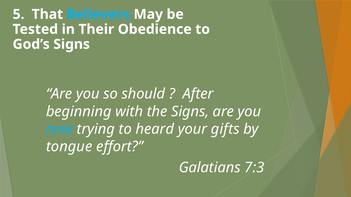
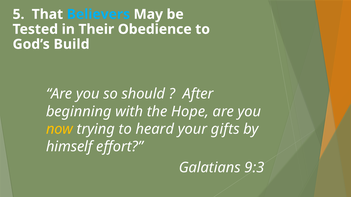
God’s Signs: Signs -> Build
the Signs: Signs -> Hope
now colour: light blue -> yellow
tongue: tongue -> himself
7:3: 7:3 -> 9:3
